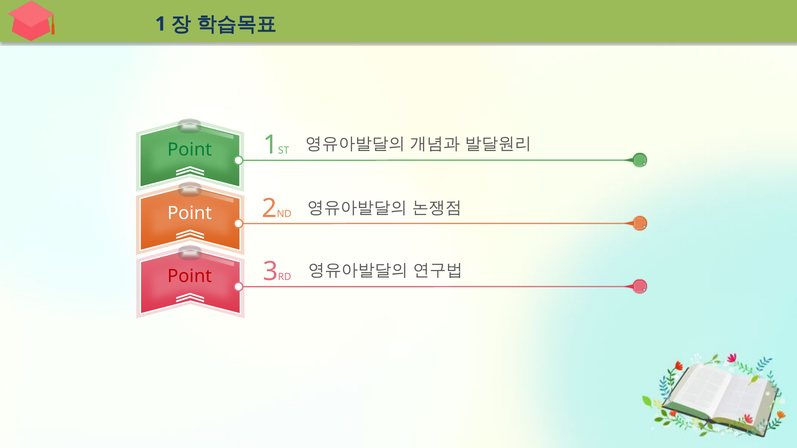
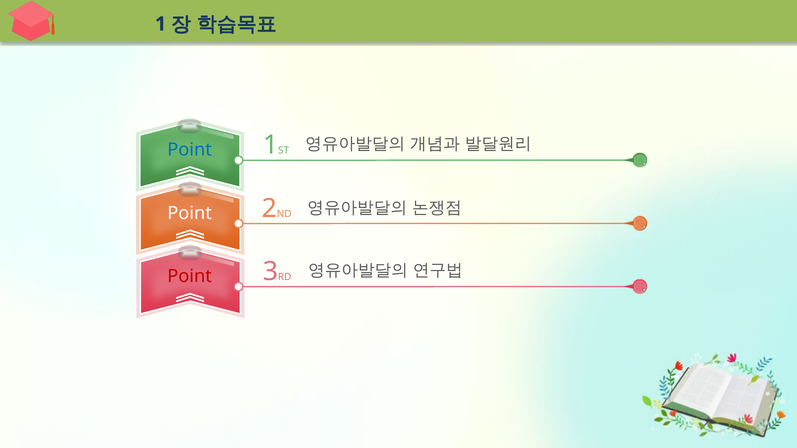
Point at (190, 150) colour: green -> blue
